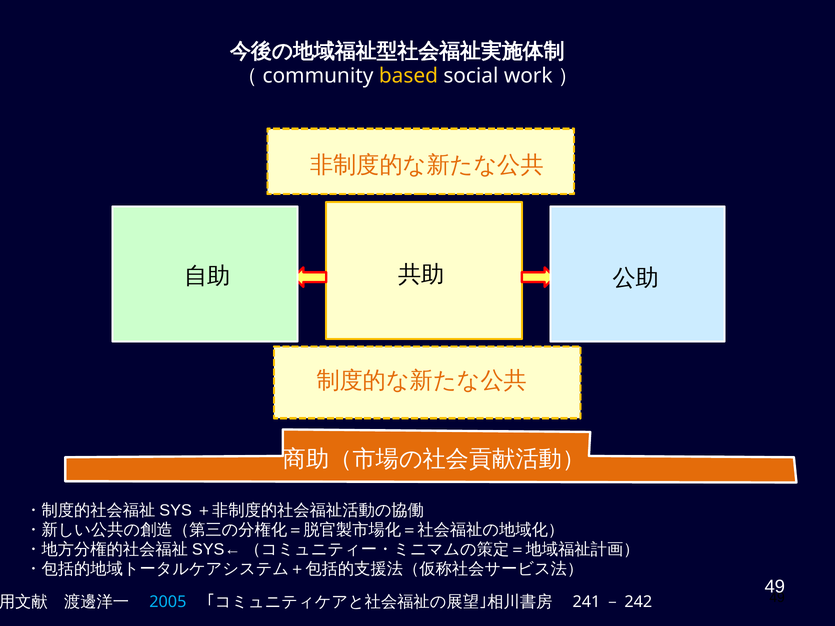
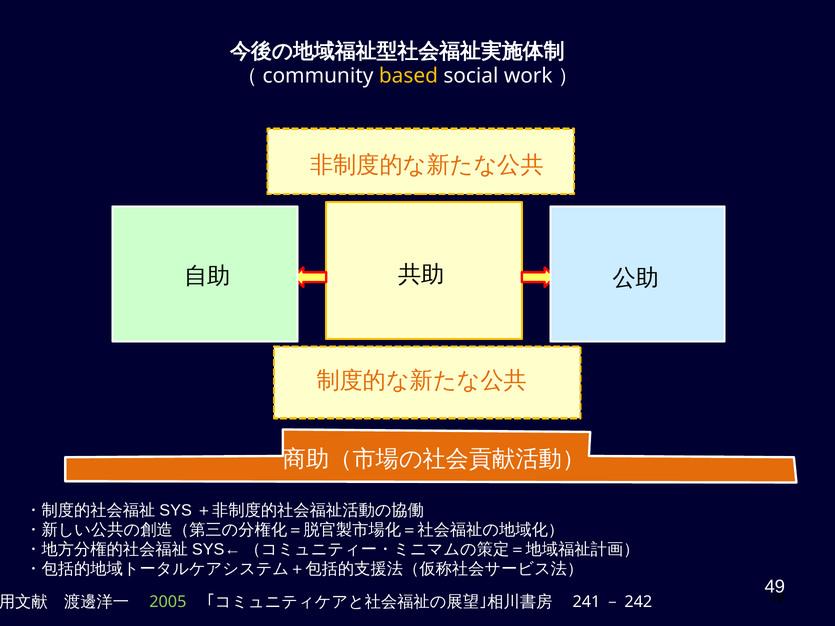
2005 colour: light blue -> light green
